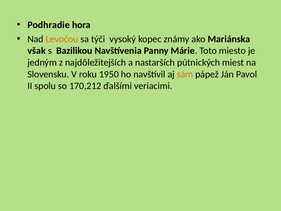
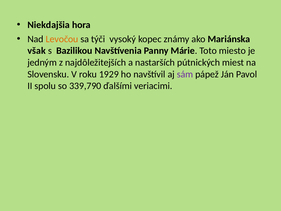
Podhradie: Podhradie -> Niekdajšia
1950: 1950 -> 1929
sám colour: orange -> purple
170,212: 170,212 -> 339,790
